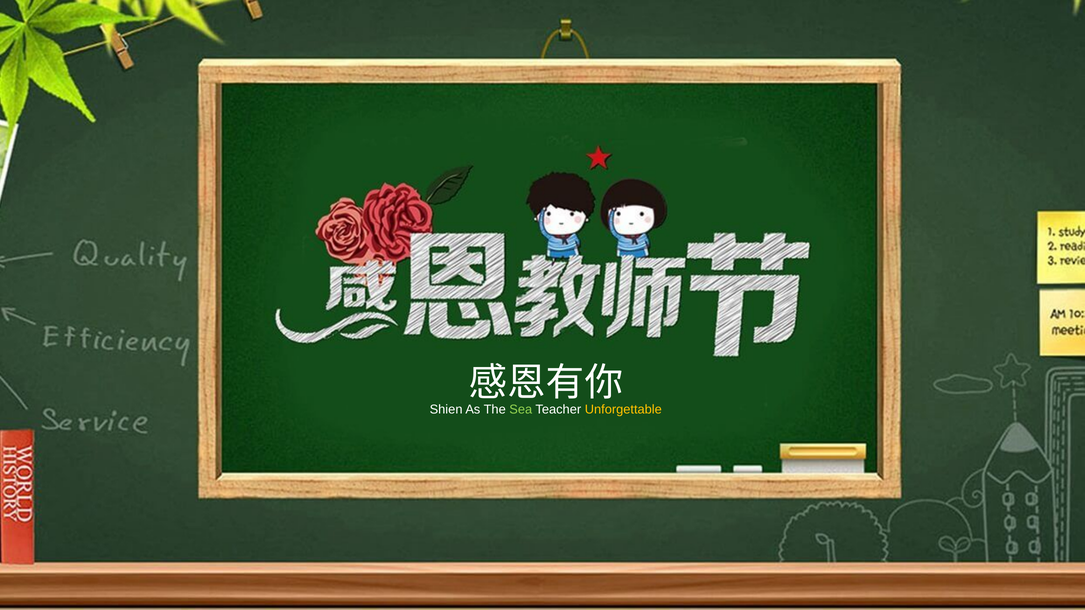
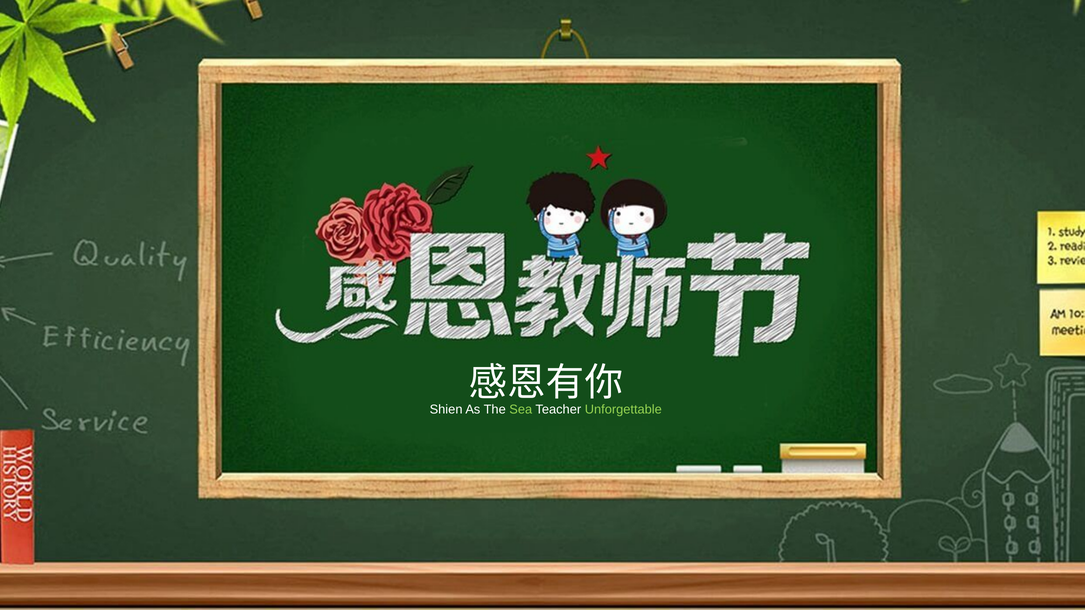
Unforgettable colour: yellow -> light green
